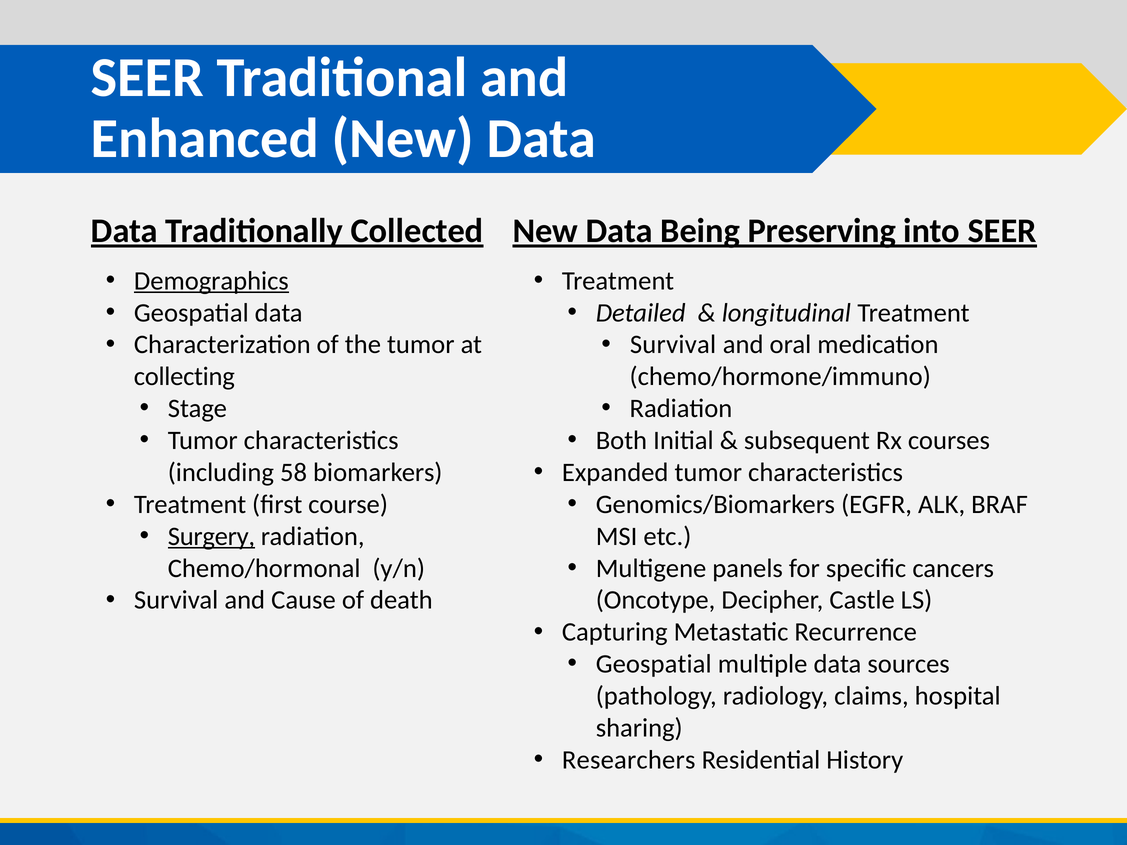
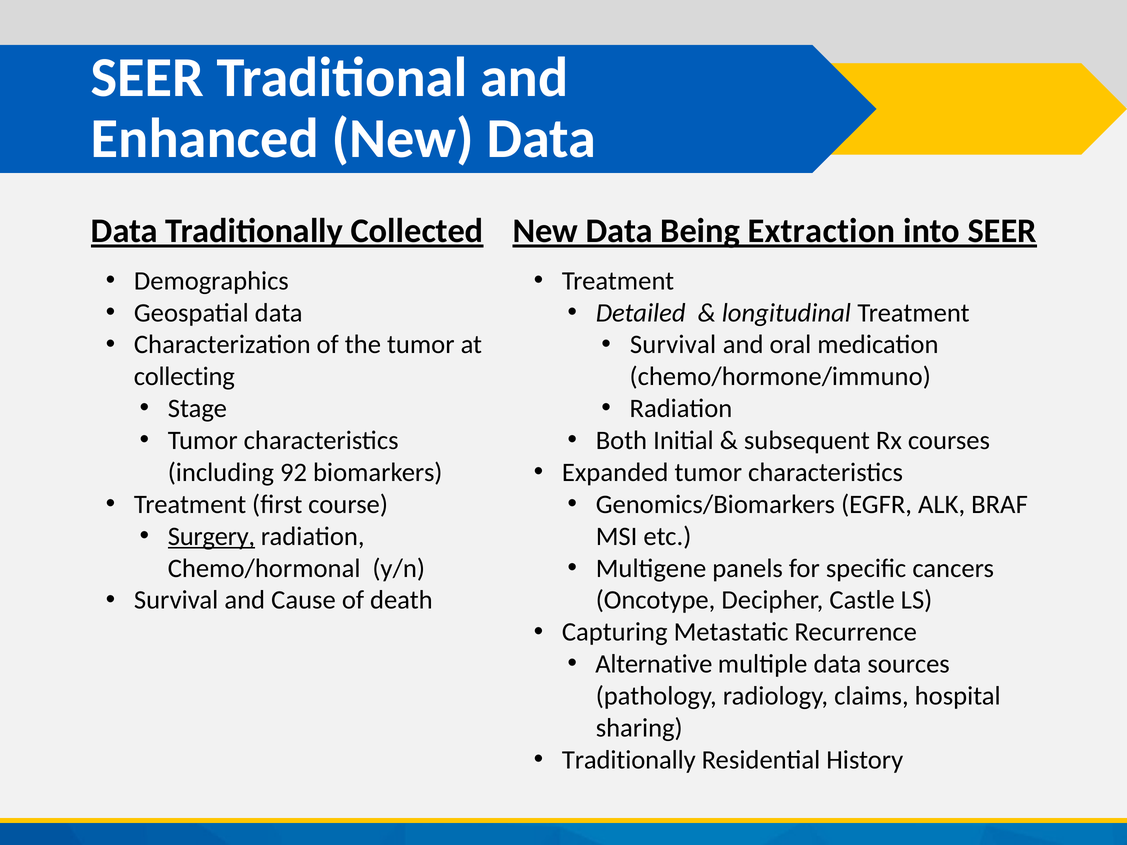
Preserving: Preserving -> Extraction
Demographics underline: present -> none
58: 58 -> 92
Geospatial at (654, 664): Geospatial -> Alternative
Researchers at (629, 760): Researchers -> Traditionally
